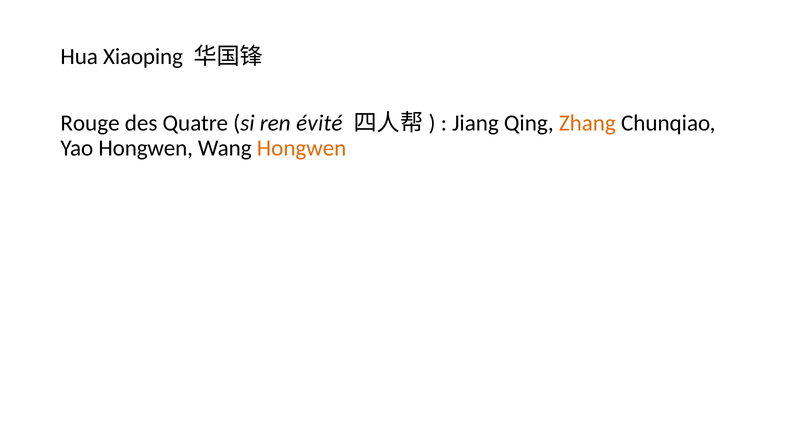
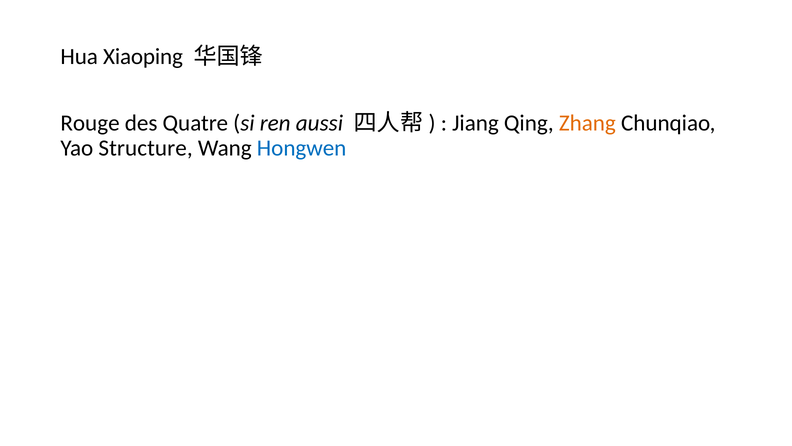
évité: évité -> aussi
Yao Hongwen: Hongwen -> Structure
Hongwen at (302, 148) colour: orange -> blue
